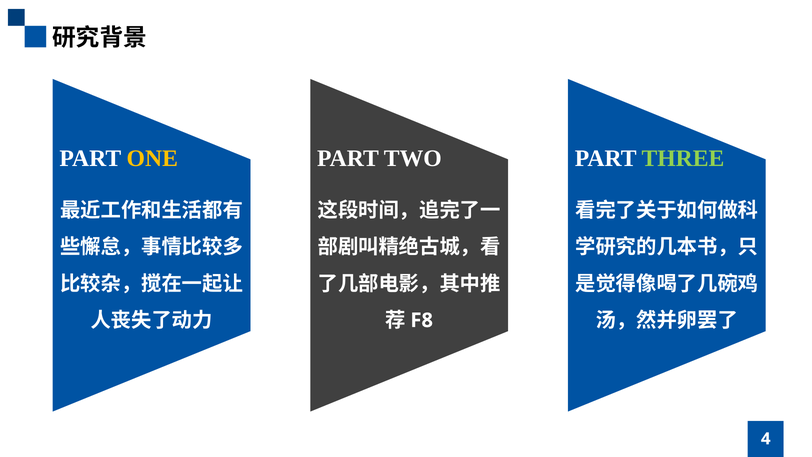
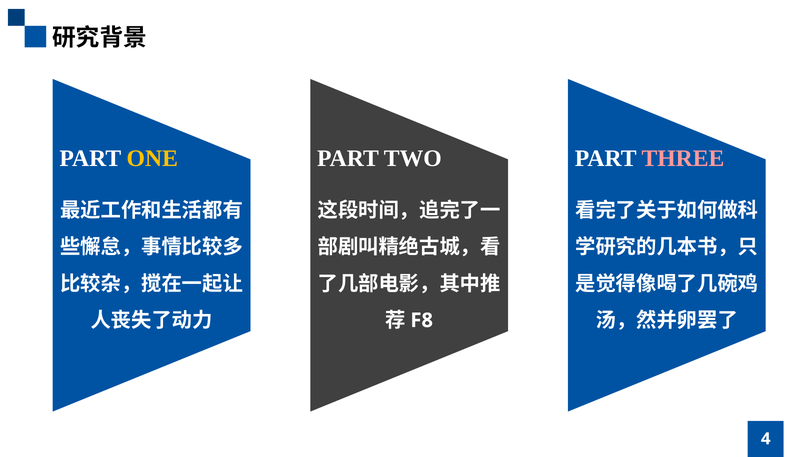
THREE colour: light green -> pink
